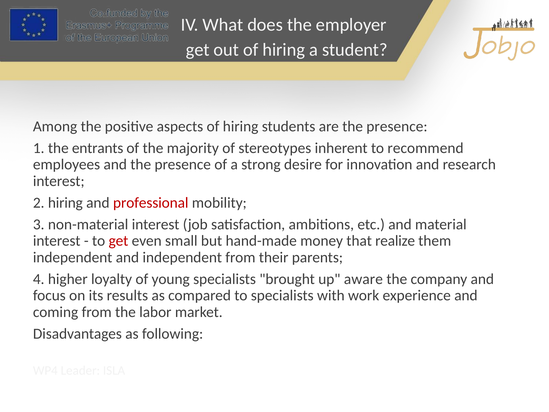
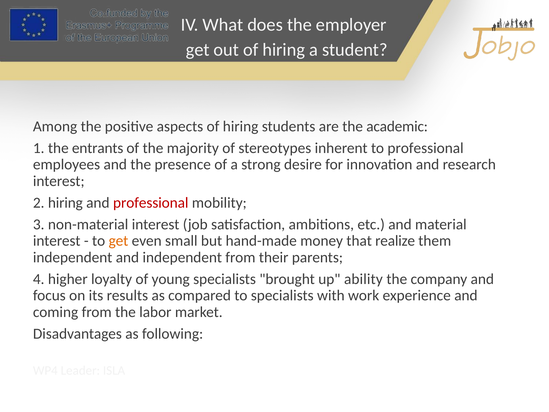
are the presence: presence -> academic
to recommend: recommend -> professional
get at (118, 241) colour: red -> orange
aware: aware -> ability
